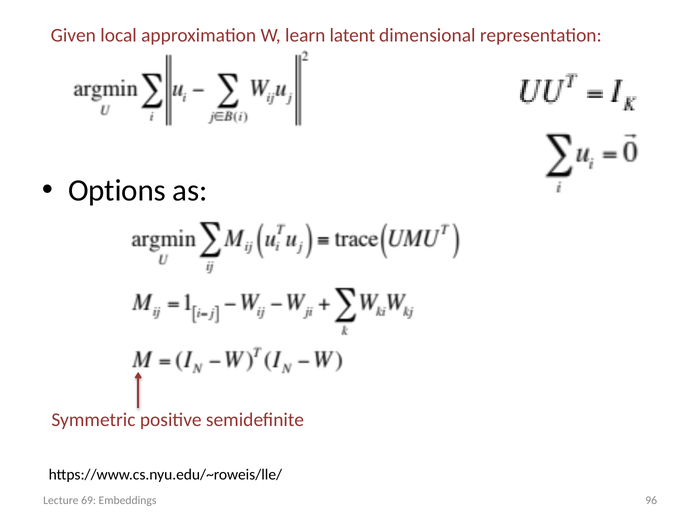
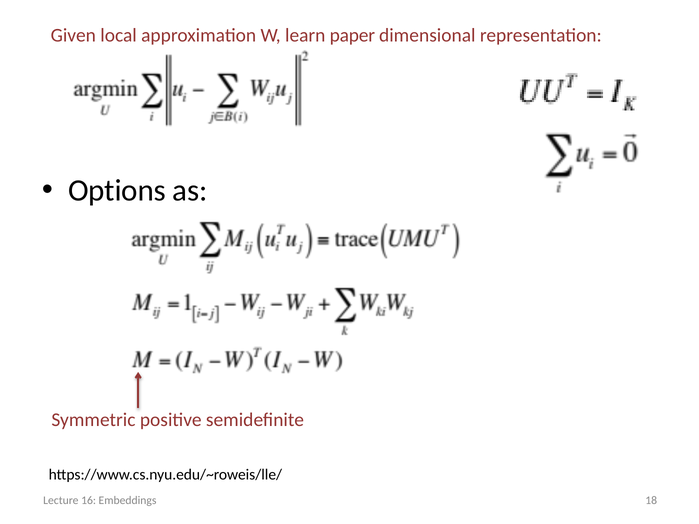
latent: latent -> paper
69: 69 -> 16
96: 96 -> 18
